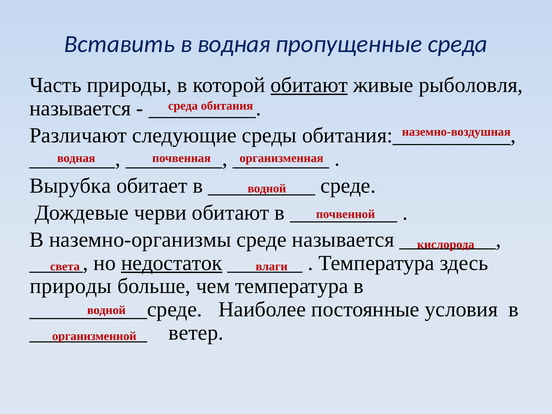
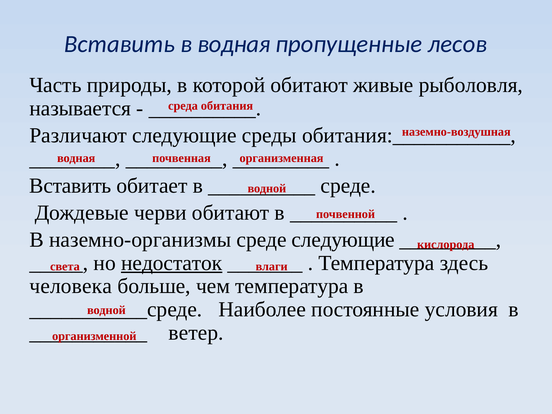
пропущенные среда: среда -> лесов
обитают at (309, 85) underline: present -> none
Вырубка at (70, 186): Вырубка -> Вставить
среде называется: называется -> следующие
природы at (71, 286): природы -> человека
